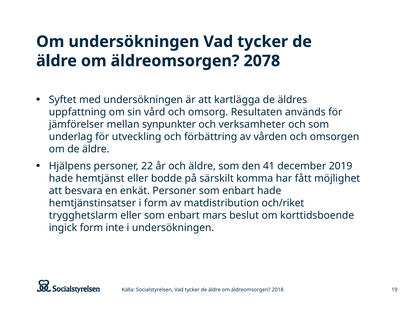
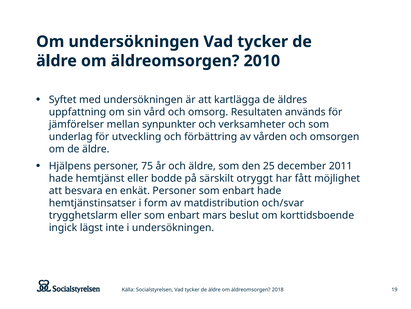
2078: 2078 -> 2010
22: 22 -> 75
41: 41 -> 25
2019: 2019 -> 2011
komma: komma -> otryggt
och/riket: och/riket -> och/svar
ingick form: form -> lägst
